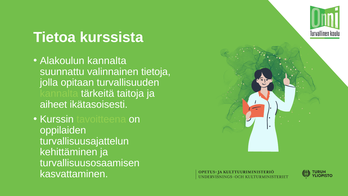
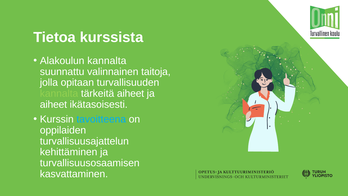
tietoja: tietoja -> taitoja
tärkeitä taitoja: taitoja -> aiheet
tavoitteena colour: light green -> light blue
